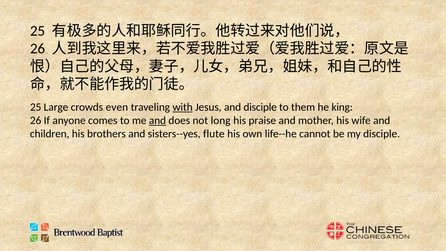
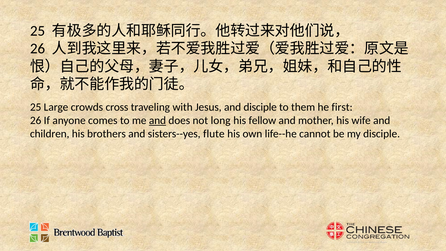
even: even -> cross
with underline: present -> none
king: king -> first
praise: praise -> fellow
